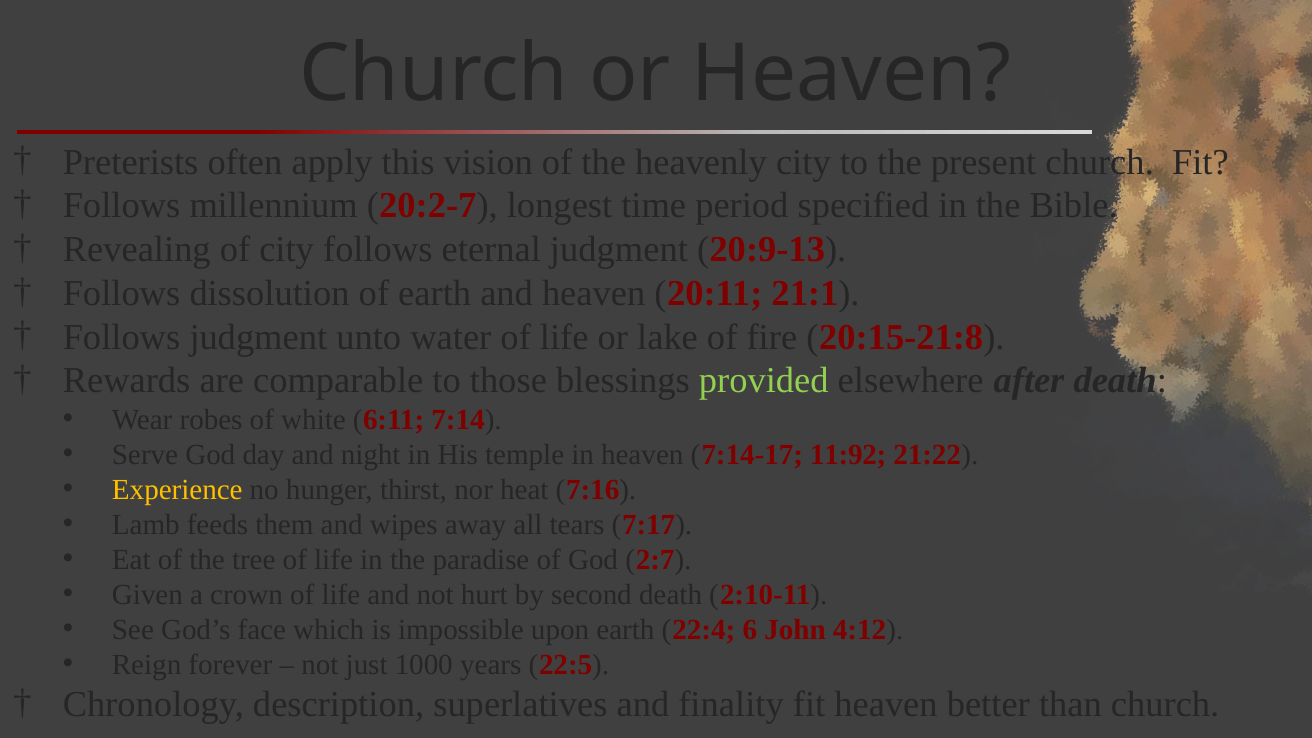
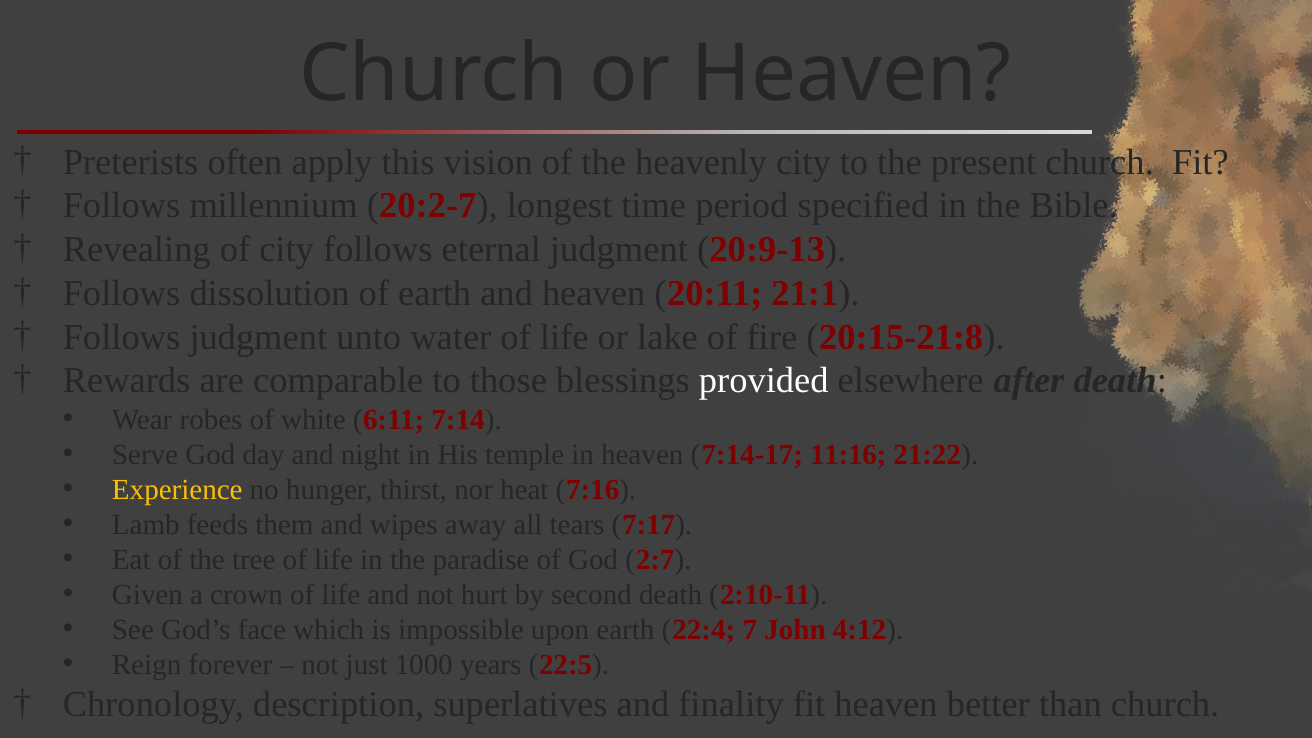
provided colour: light green -> white
11:92: 11:92 -> 11:16
6: 6 -> 7
